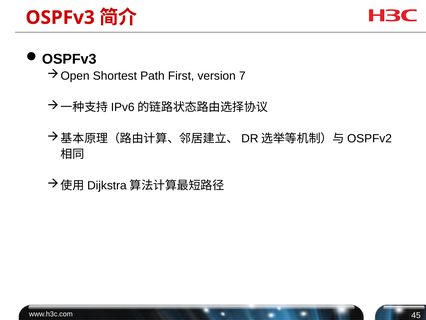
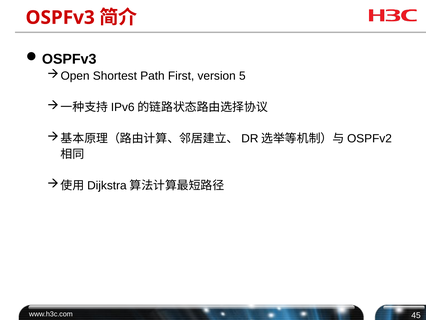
7: 7 -> 5
